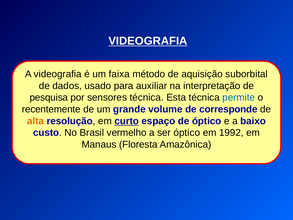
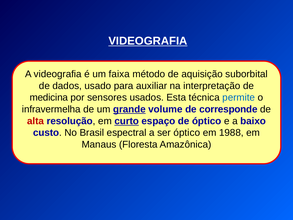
pesquisa: pesquisa -> medicina
sensores técnica: técnica -> usados
recentemente: recentemente -> infravermelha
grande underline: none -> present
alta colour: orange -> red
vermelho: vermelho -> espectral
1992: 1992 -> 1988
